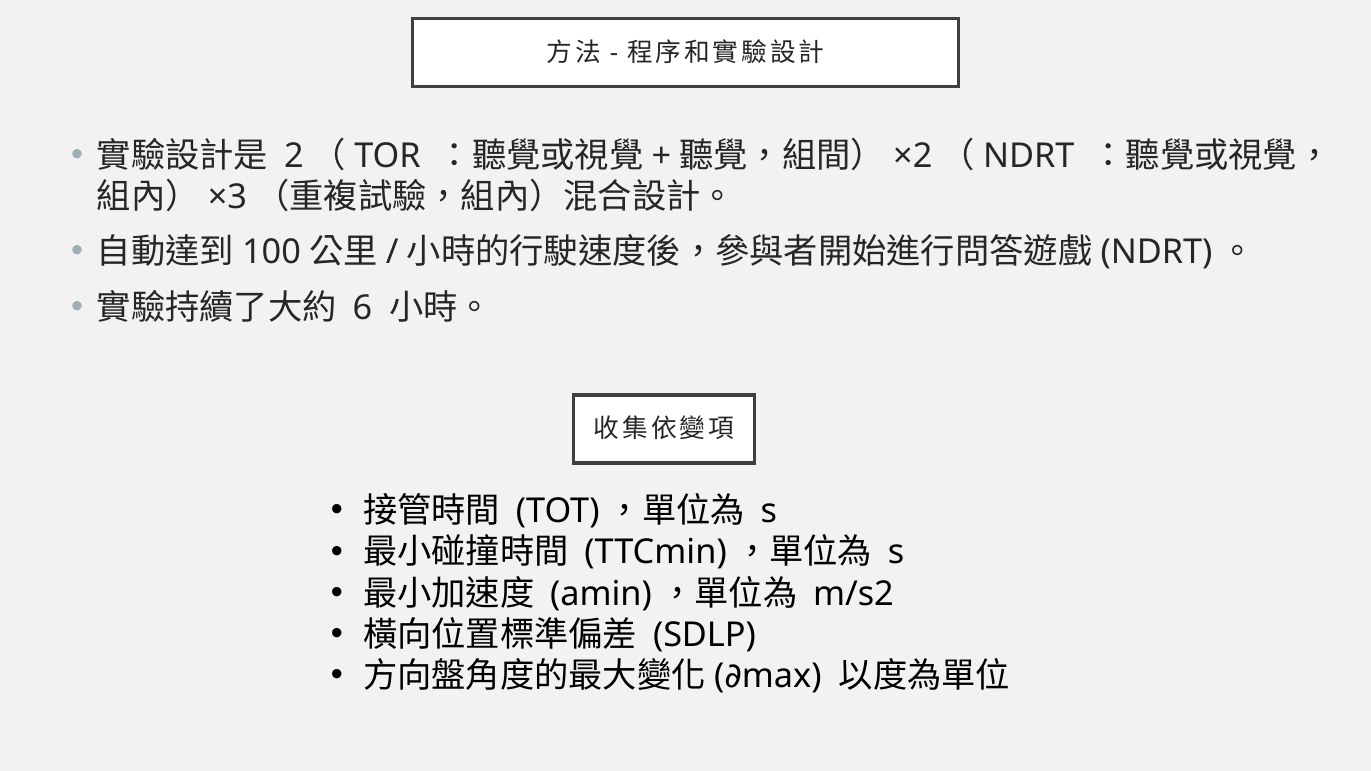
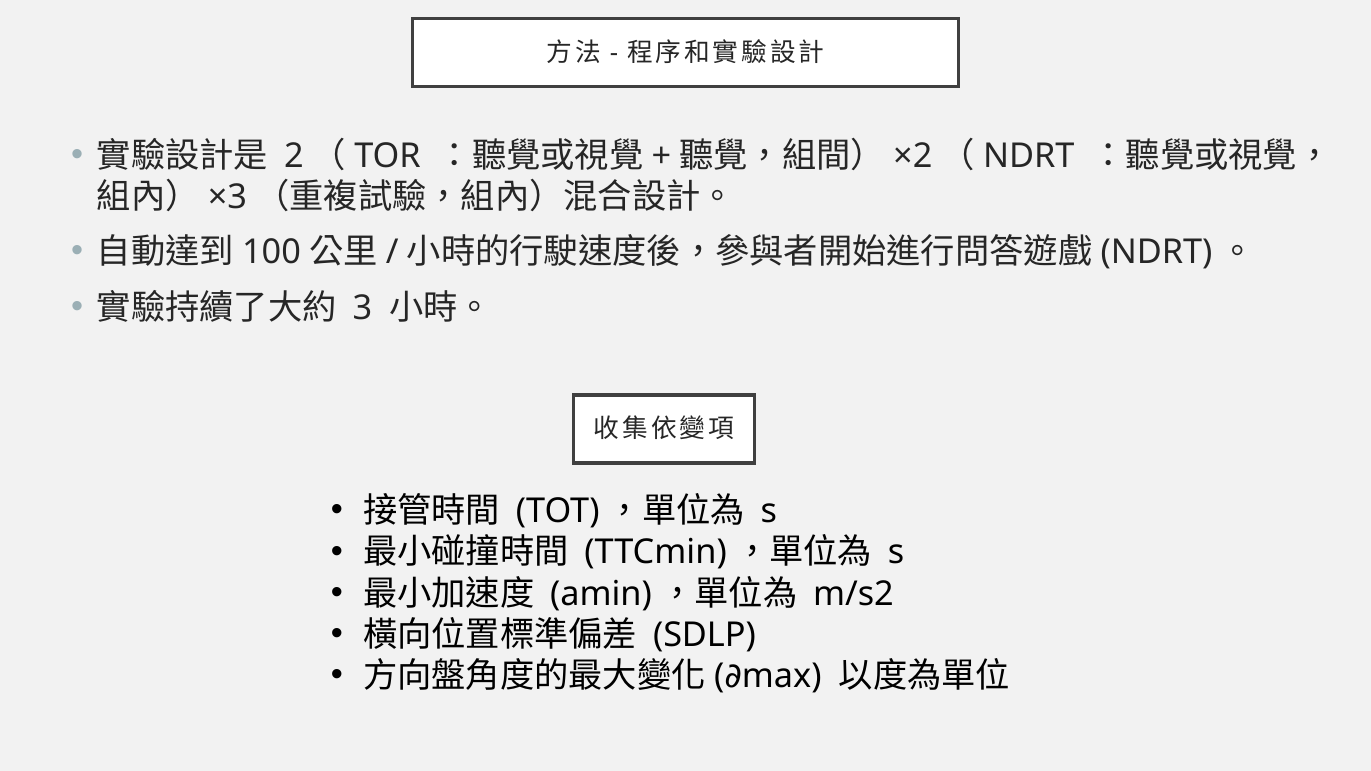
6: 6 -> 3
